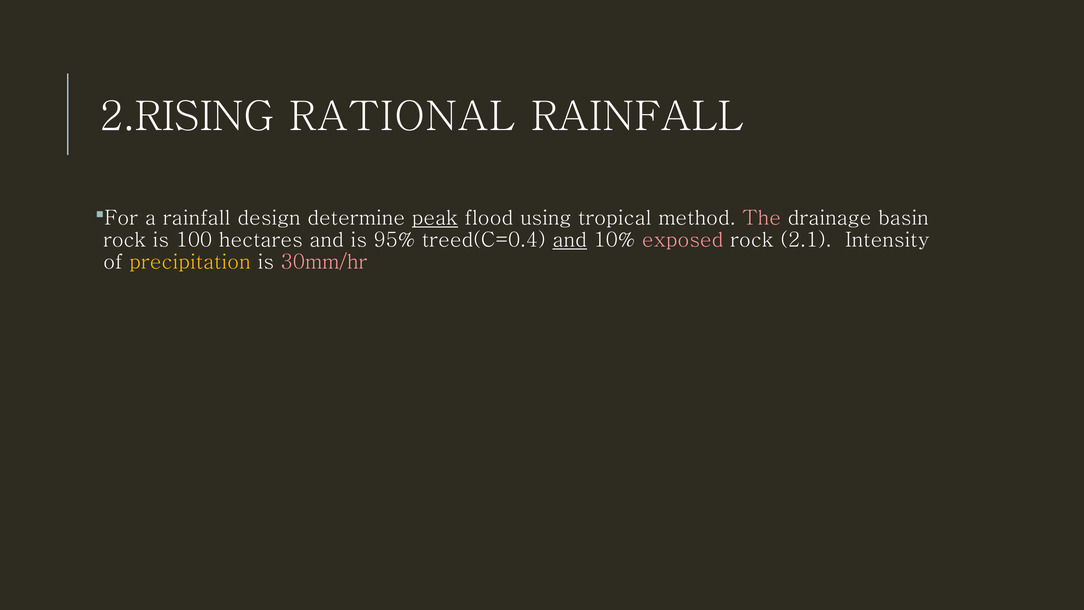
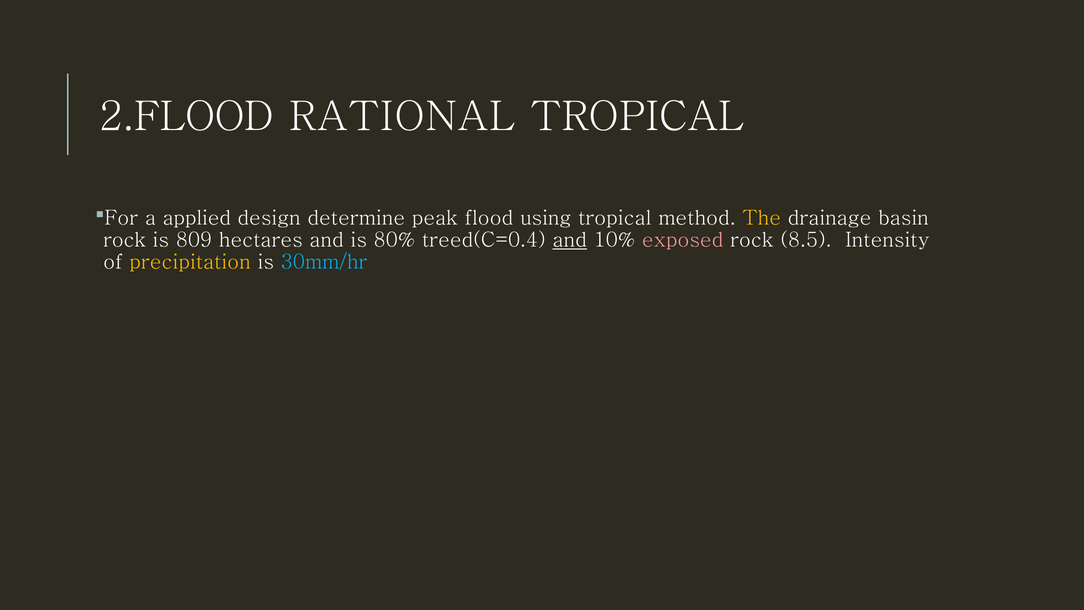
2.RISING: 2.RISING -> 2.FLOOD
RATIONAL RAINFALL: RAINFALL -> TROPICAL
a rainfall: rainfall -> applied
peak underline: present -> none
The colour: pink -> yellow
100: 100 -> 809
95%: 95% -> 80%
2.1: 2.1 -> 8.5
30mm/hr colour: pink -> light blue
